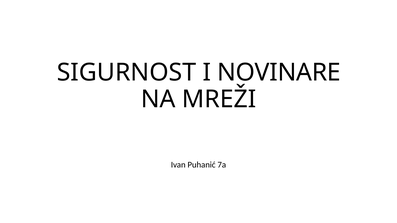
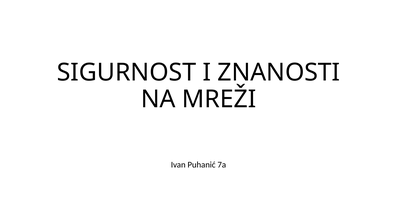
NOVINARE: NOVINARE -> ZNANOSTI
